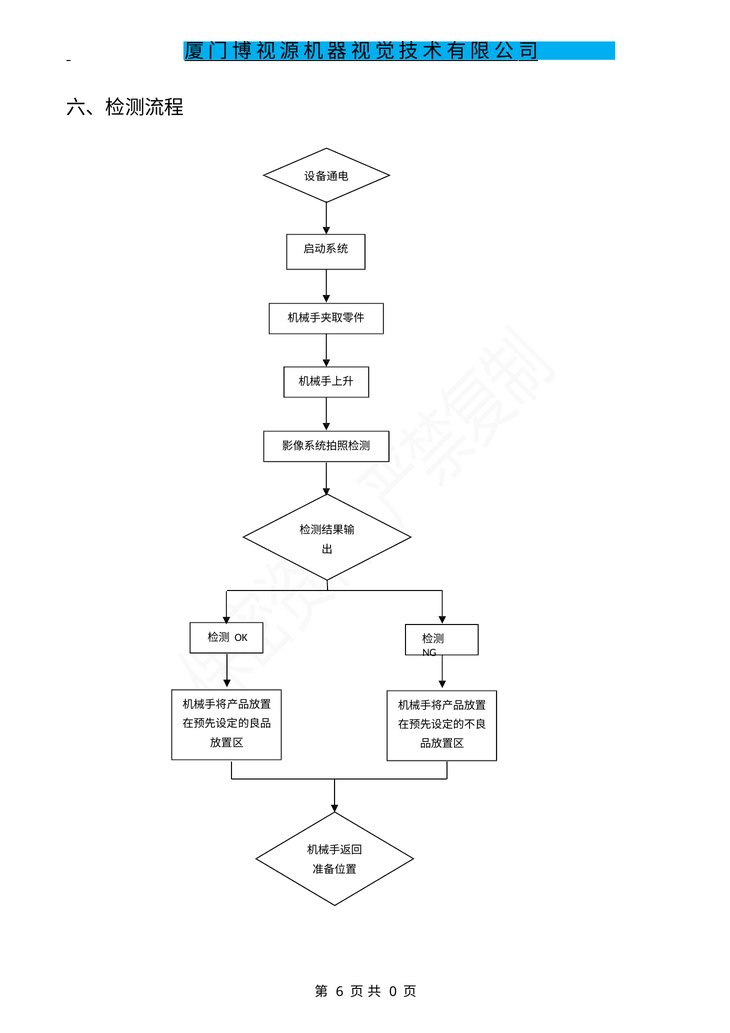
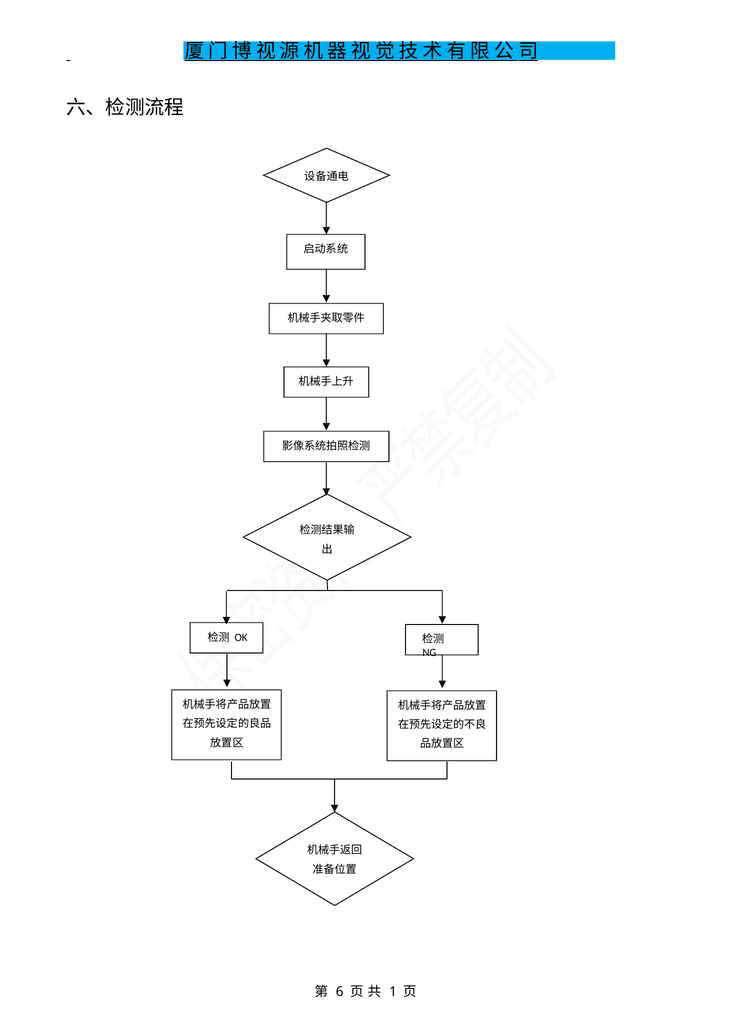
0: 0 -> 1
